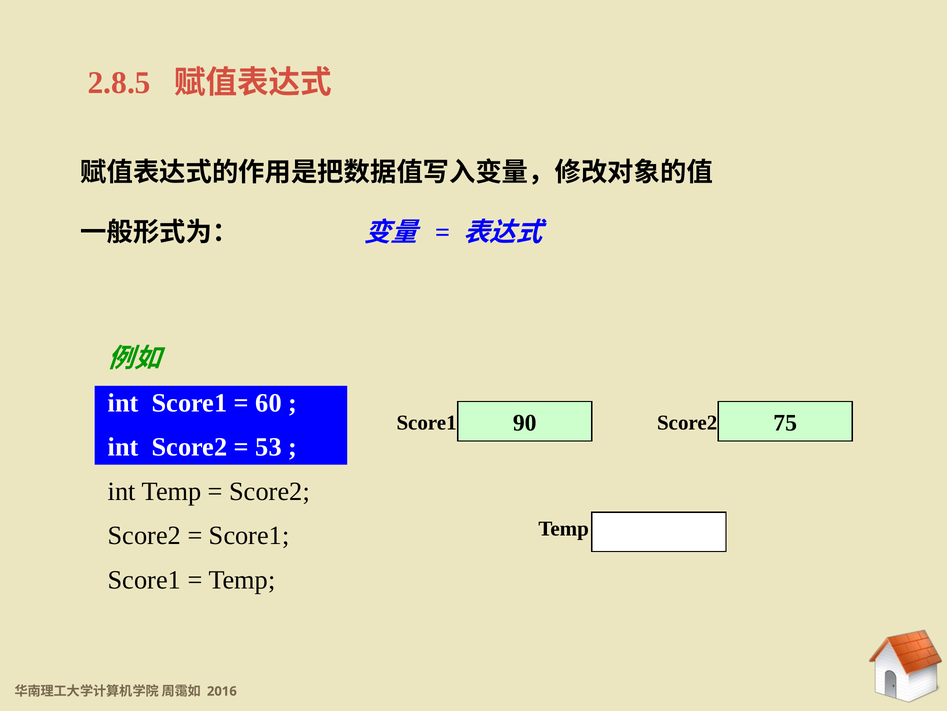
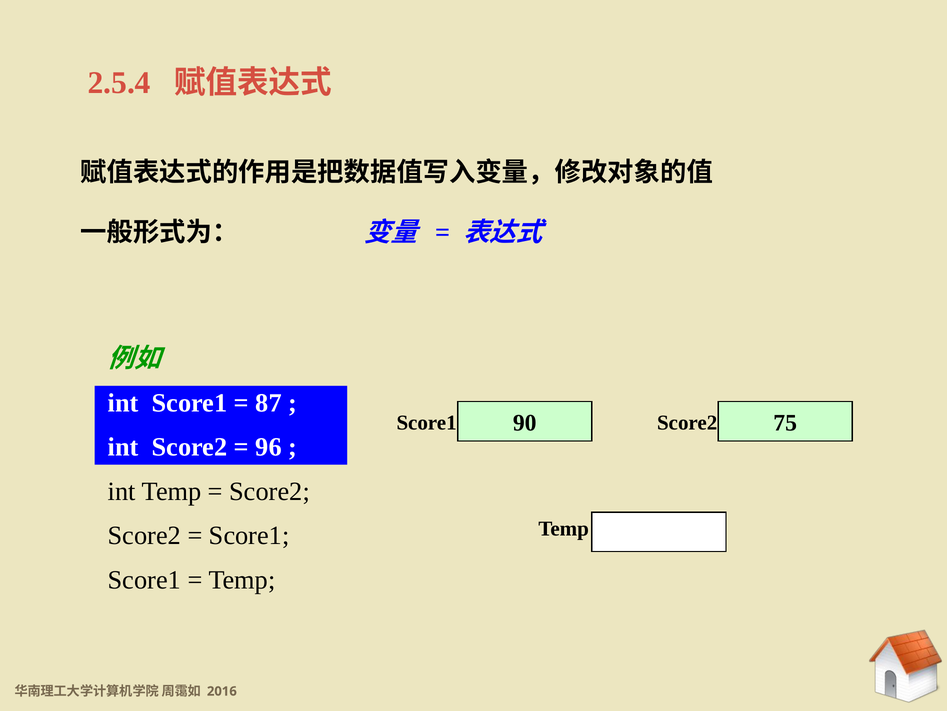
2.8.5: 2.8.5 -> 2.5.4
60: 60 -> 87
53: 53 -> 96
